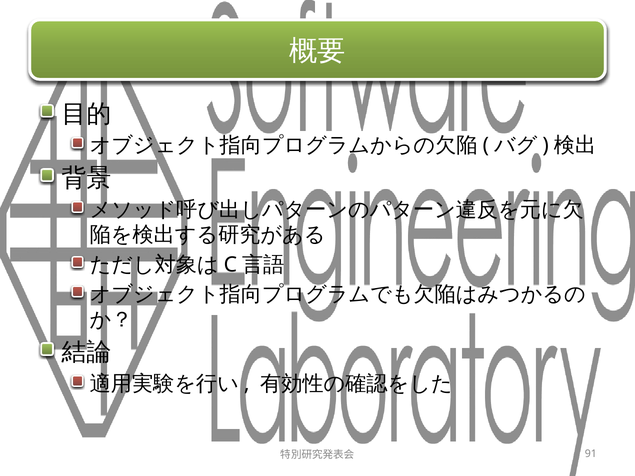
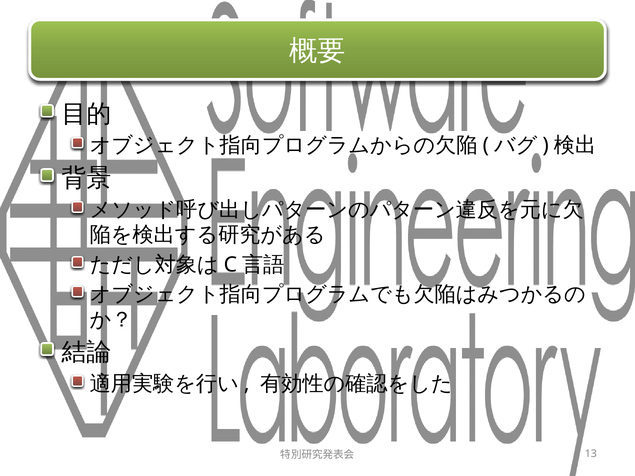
91: 91 -> 13
